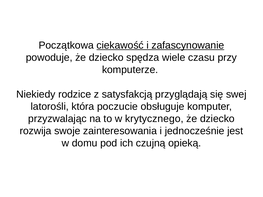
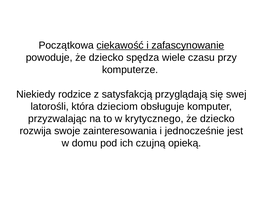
poczucie: poczucie -> dzieciom
